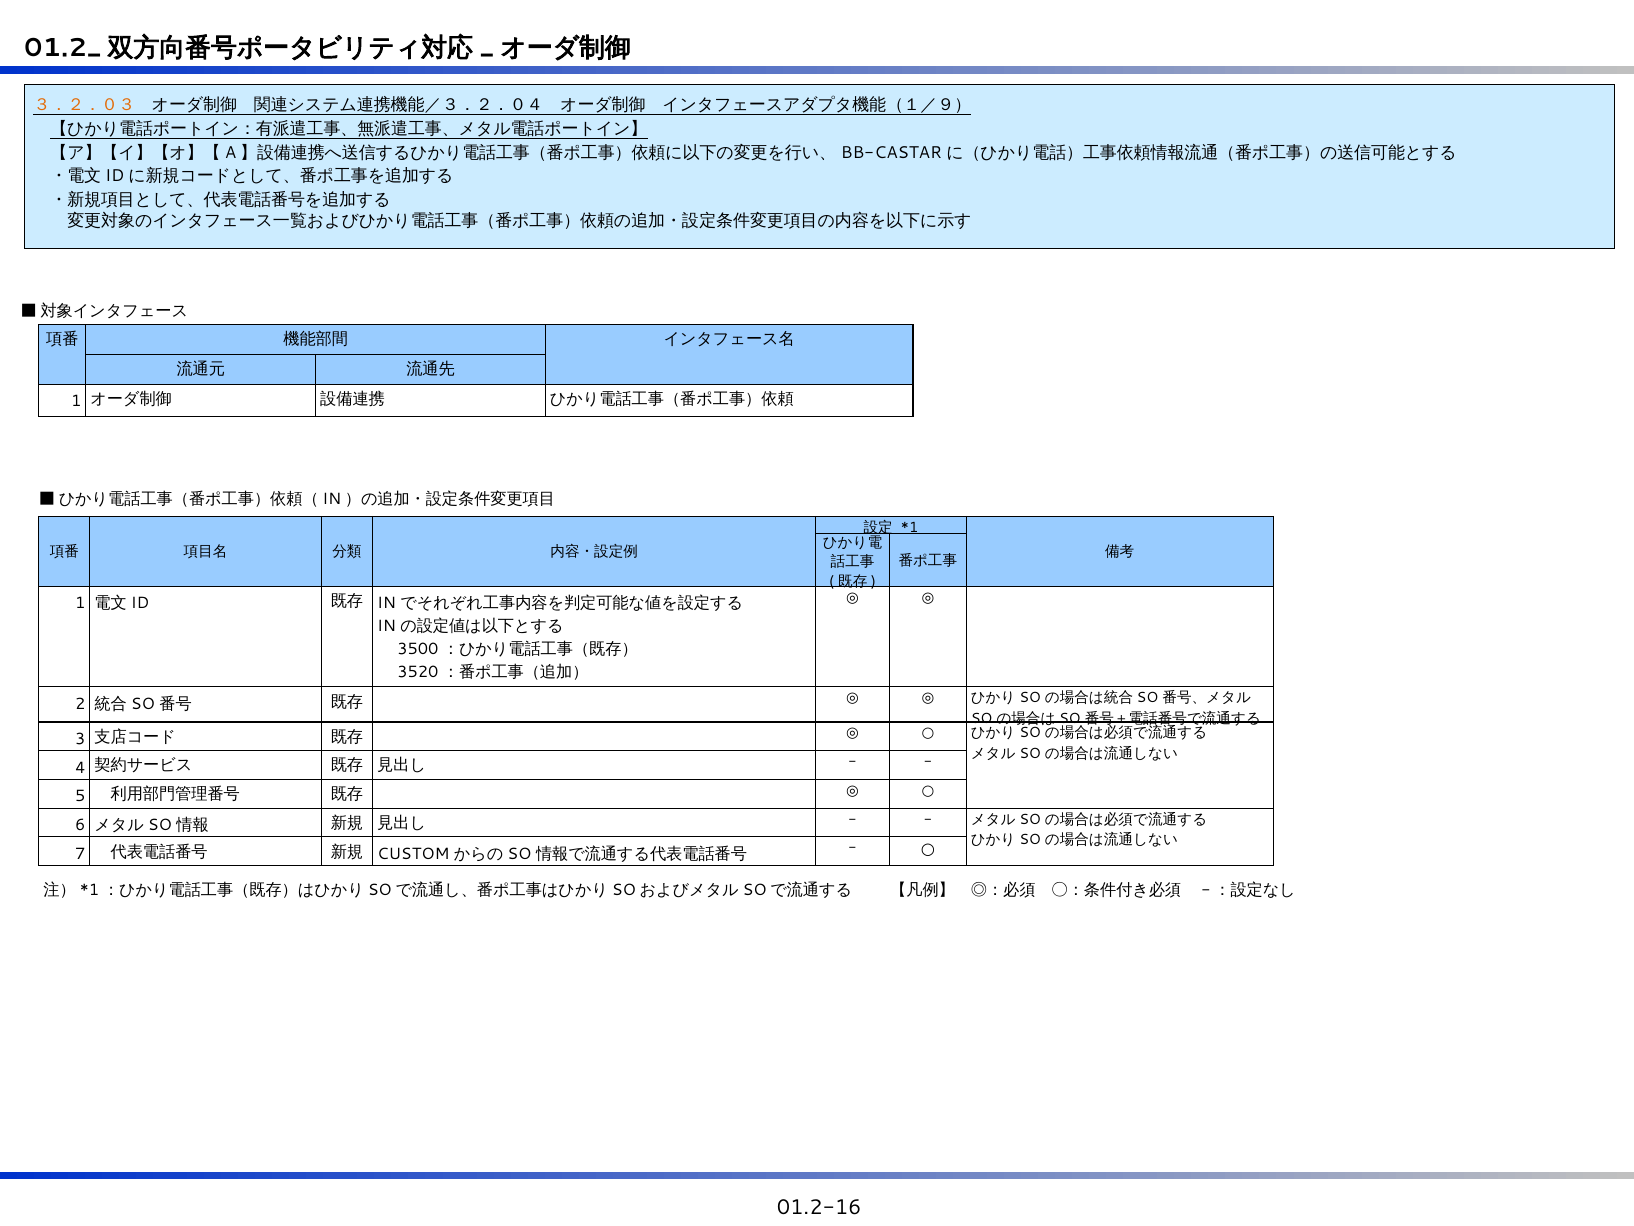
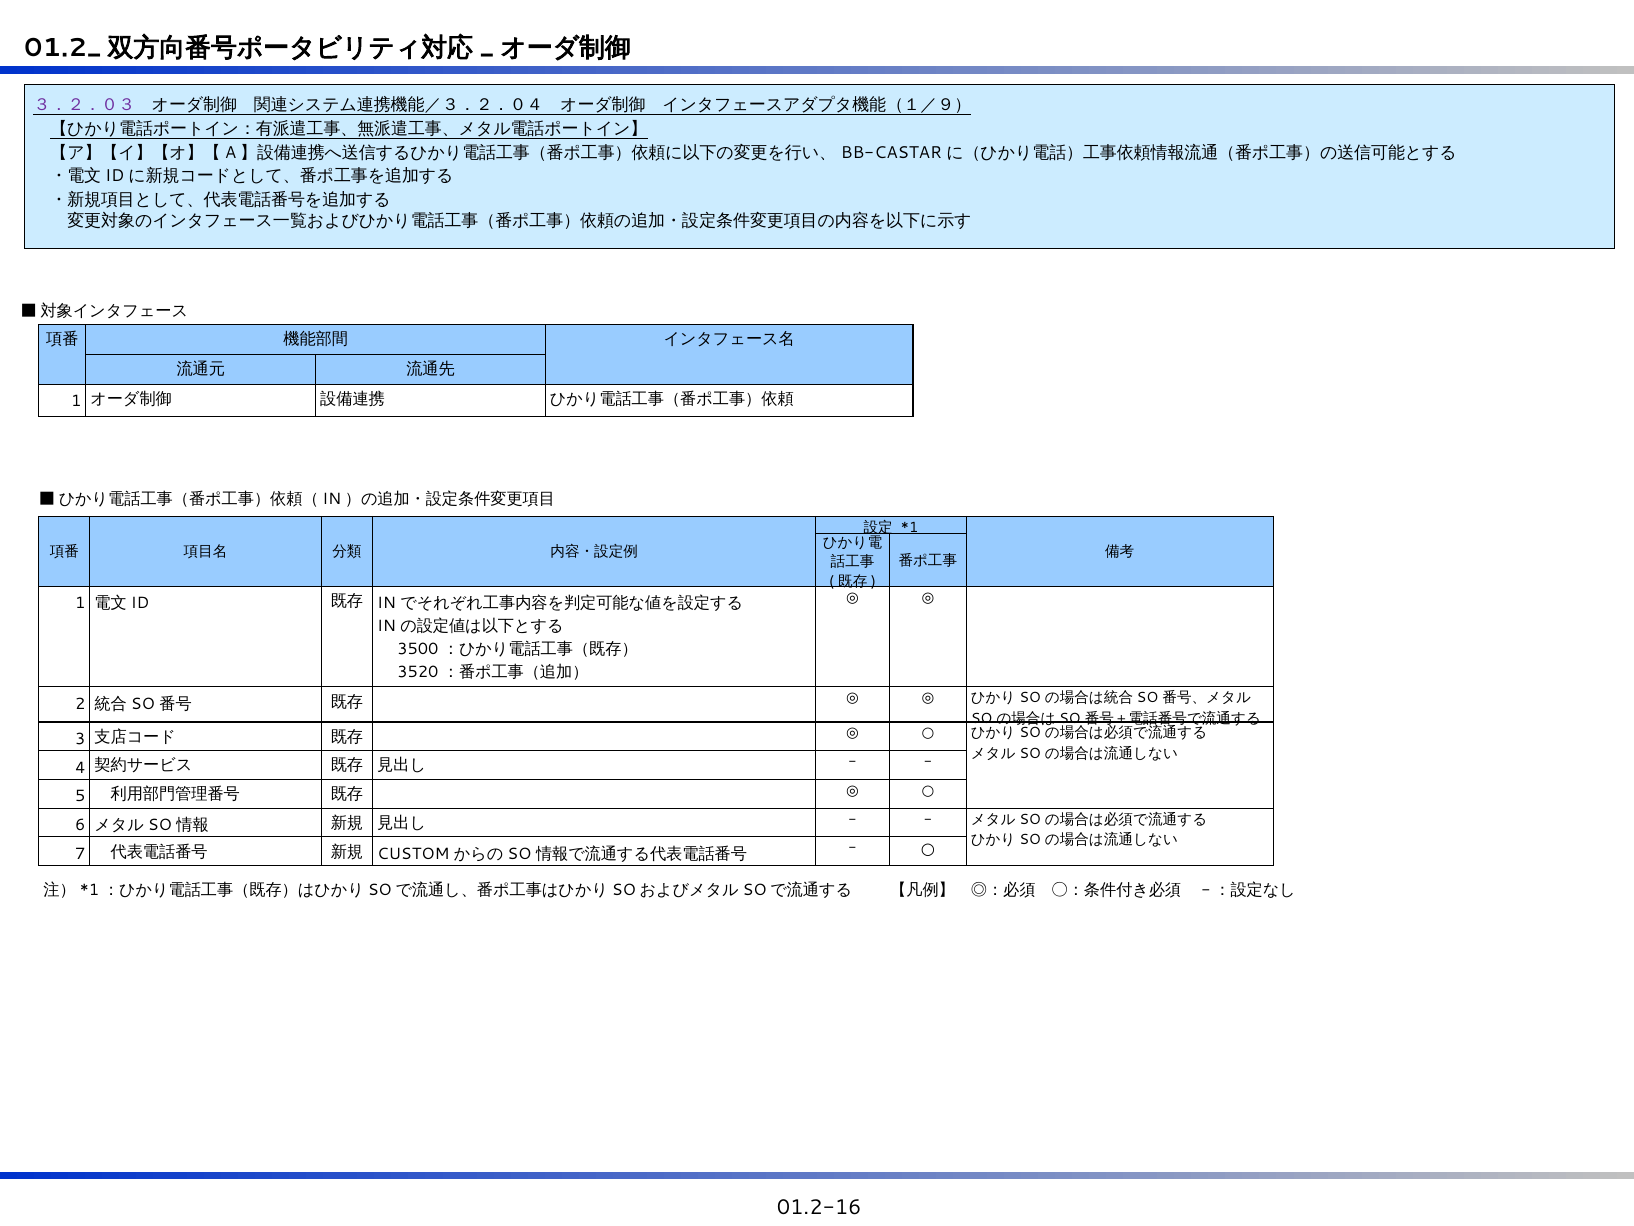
３．２．０３ colour: orange -> purple
